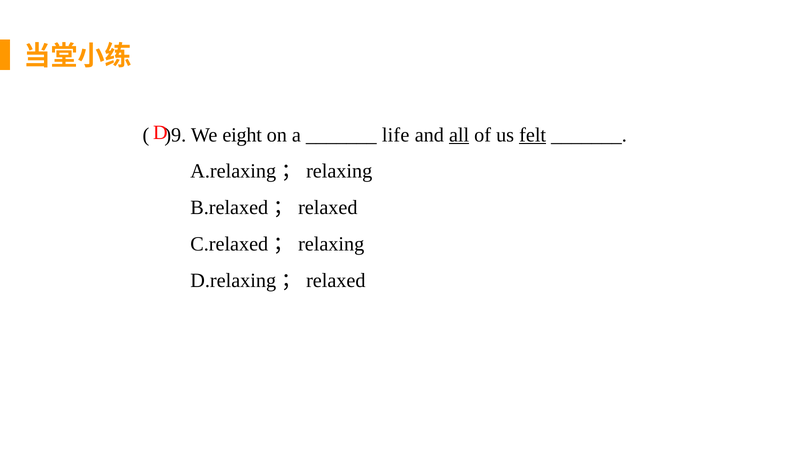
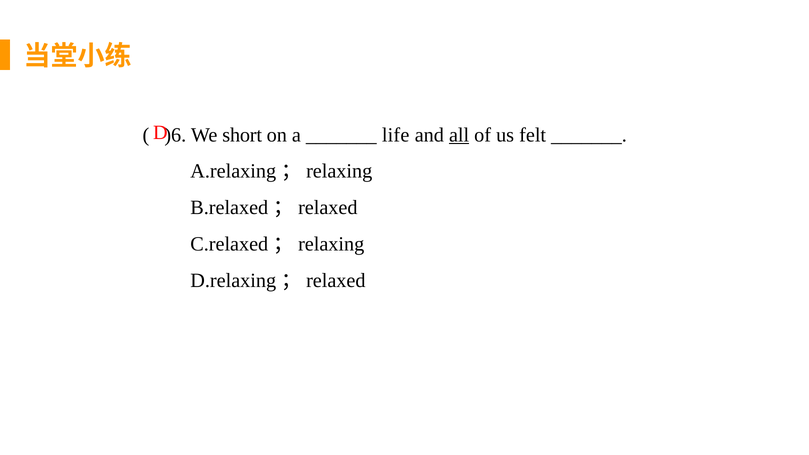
)9: )9 -> )6
eight: eight -> short
felt underline: present -> none
